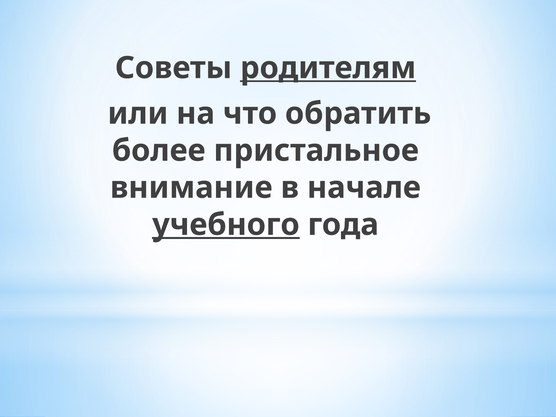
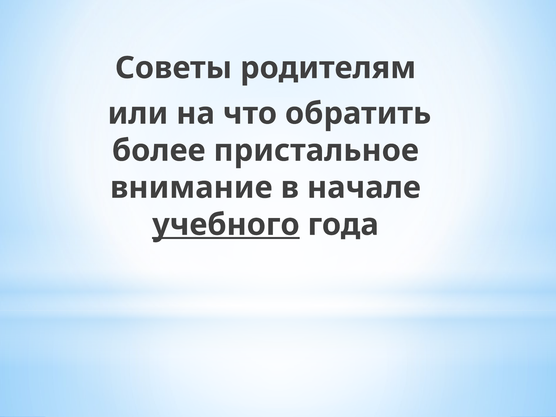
родителям underline: present -> none
